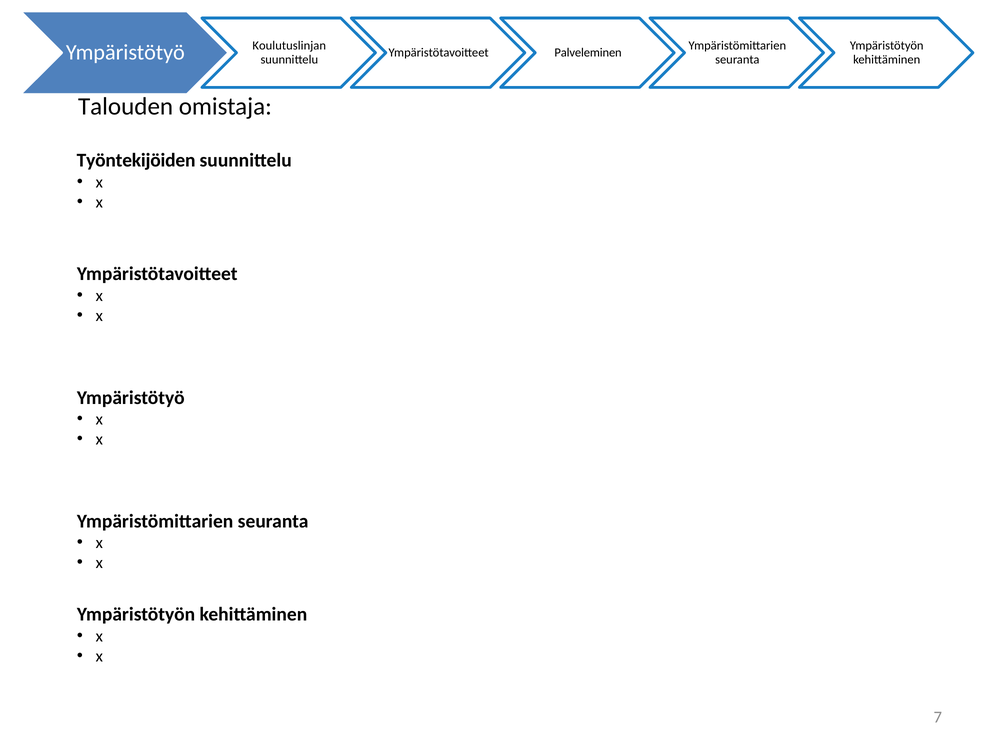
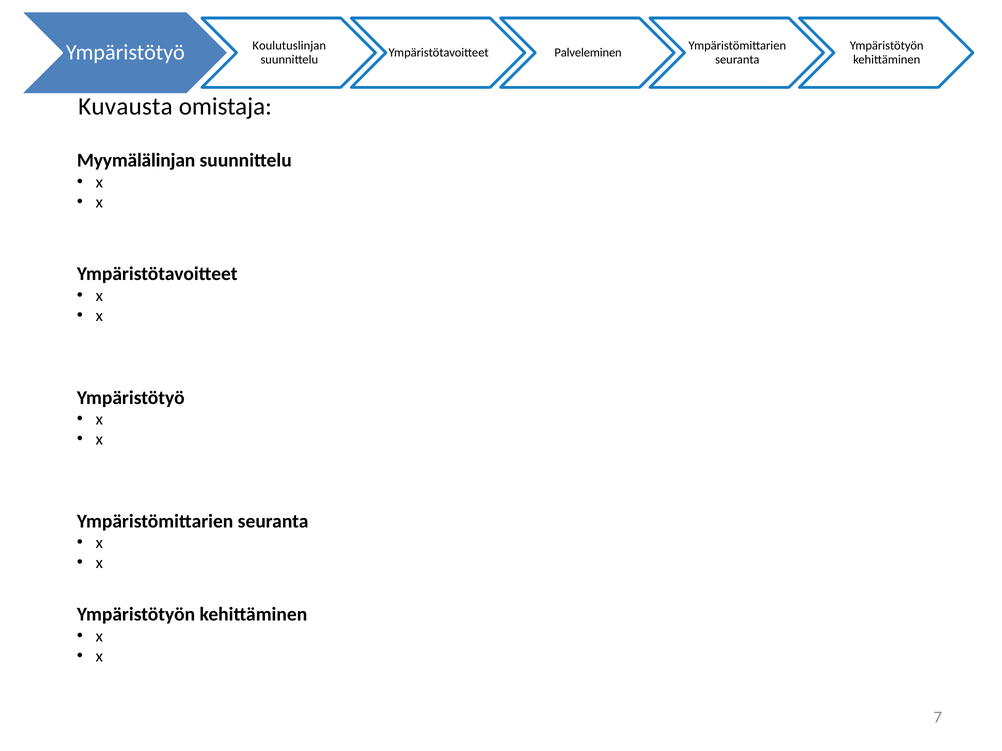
Talouden: Talouden -> Kuvausta
Työntekijöiden: Työntekijöiden -> Myymälälinjan
